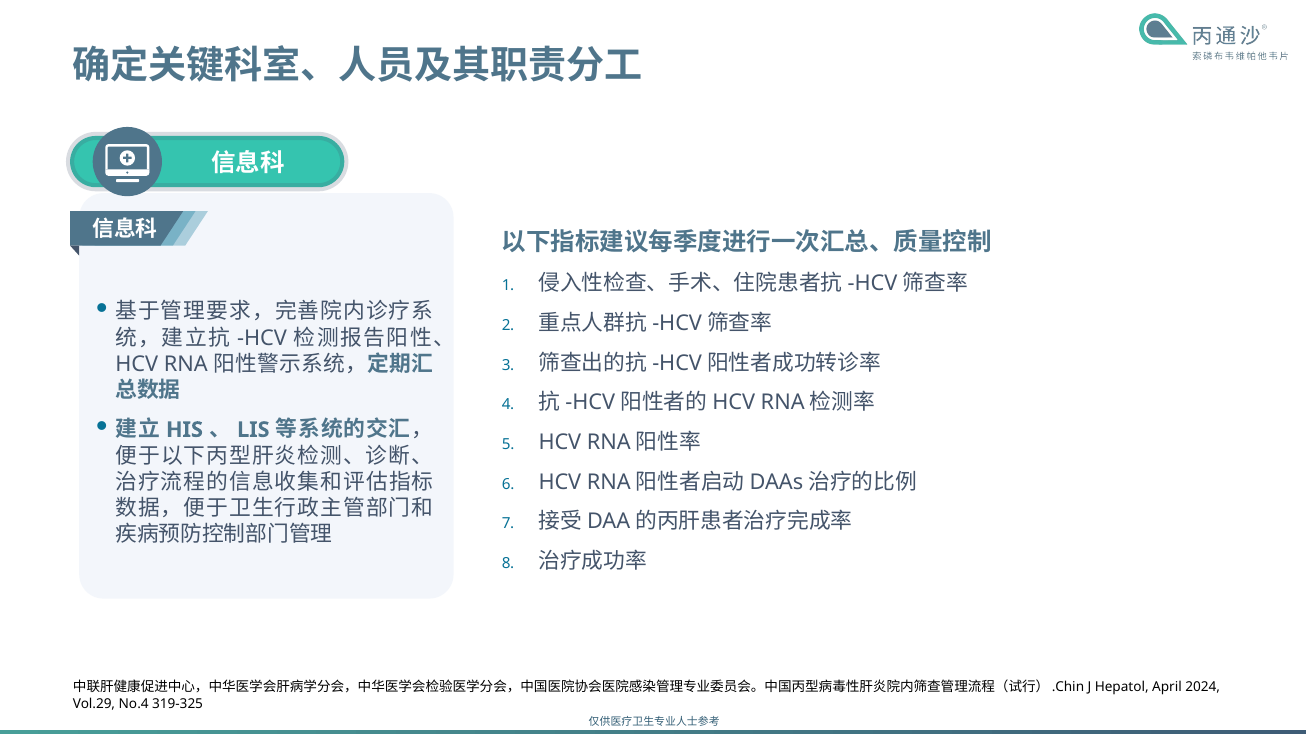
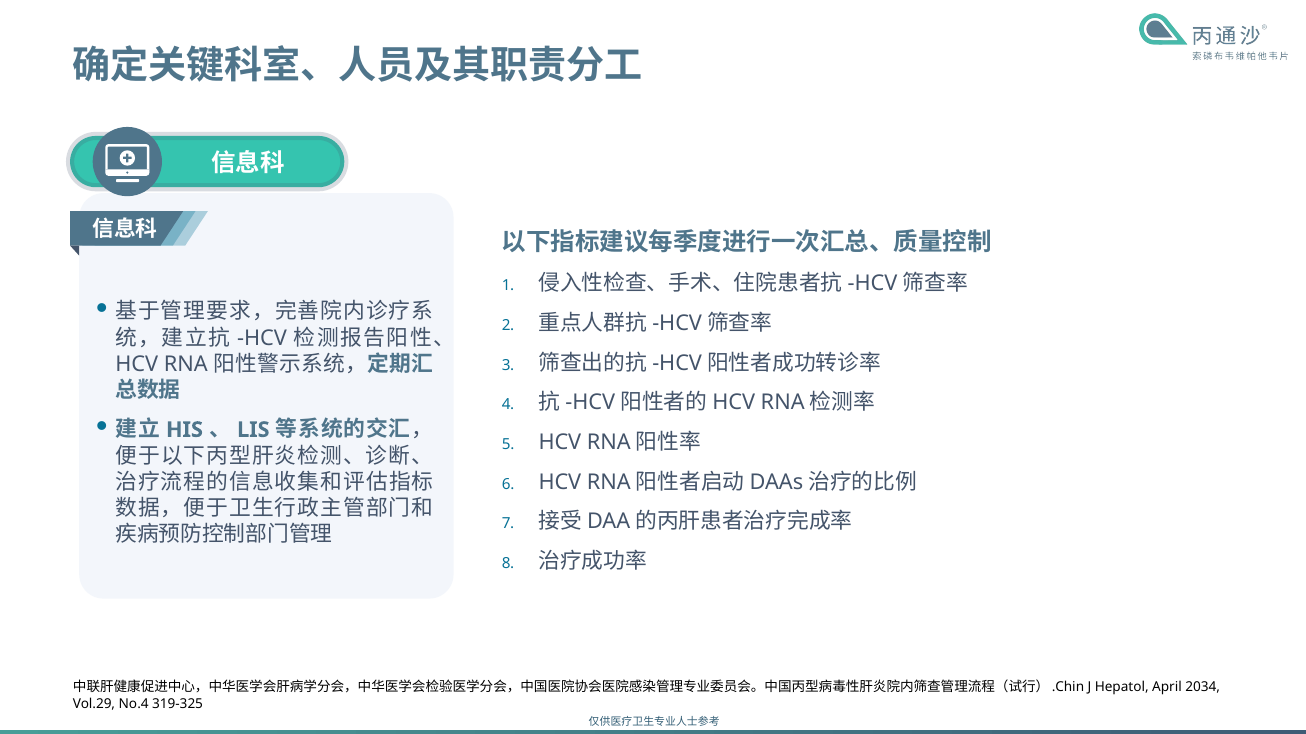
2024: 2024 -> 2034
